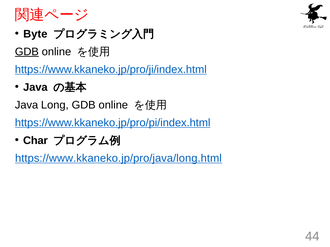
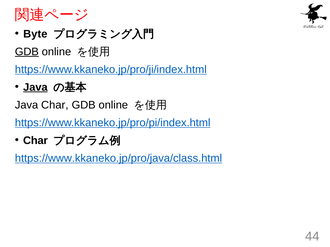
Java at (35, 87) underline: none -> present
Java Long: Long -> Char
https://www.kkaneko.jp/pro/java/long.html: https://www.kkaneko.jp/pro/java/long.html -> https://www.kkaneko.jp/pro/java/class.html
